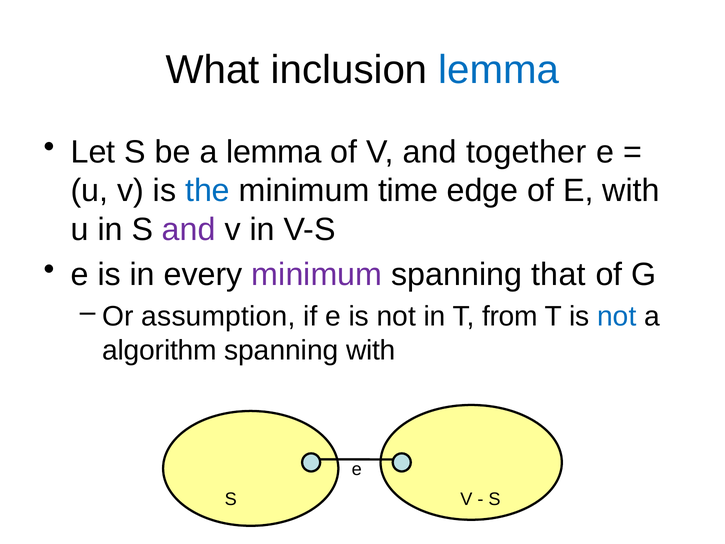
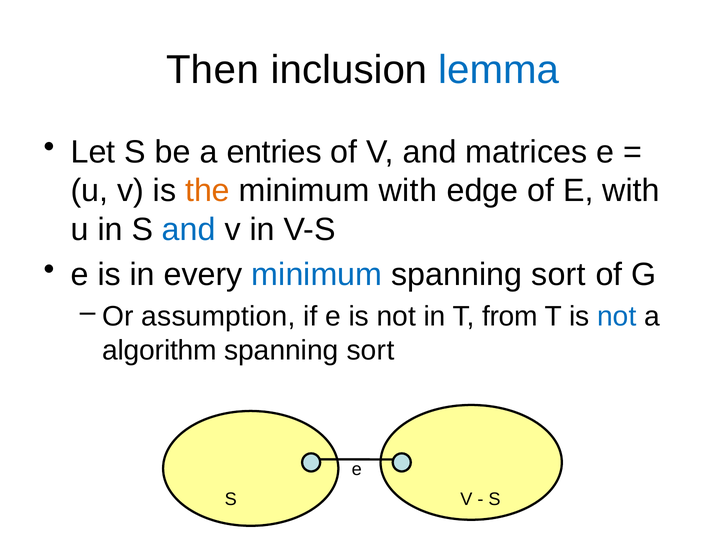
What: What -> Then
a lemma: lemma -> entries
together: together -> matrices
the colour: blue -> orange
minimum time: time -> with
and at (189, 229) colour: purple -> blue
minimum at (317, 275) colour: purple -> blue
that at (559, 275): that -> sort
with at (371, 350): with -> sort
